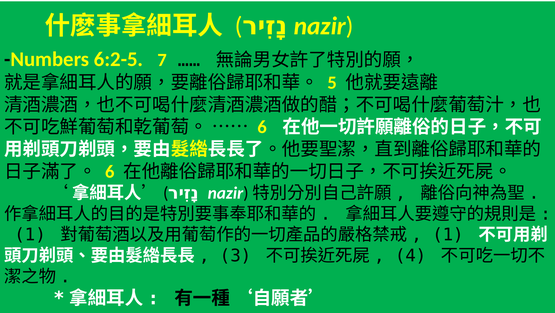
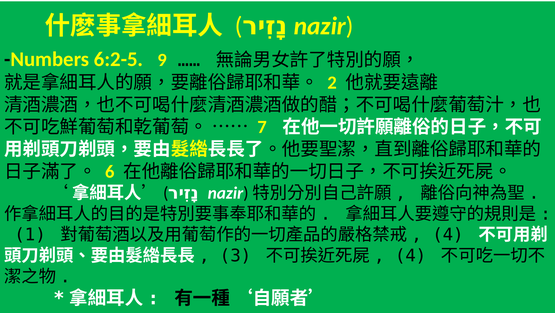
7: 7 -> 9
5: 5 -> 2
6 at (262, 127): 6 -> 7
1 at (448, 234): 1 -> 4
